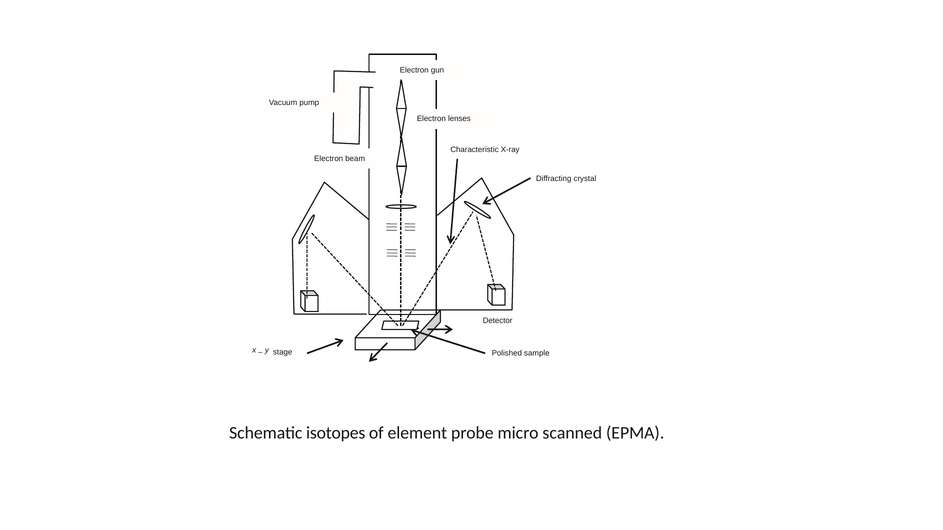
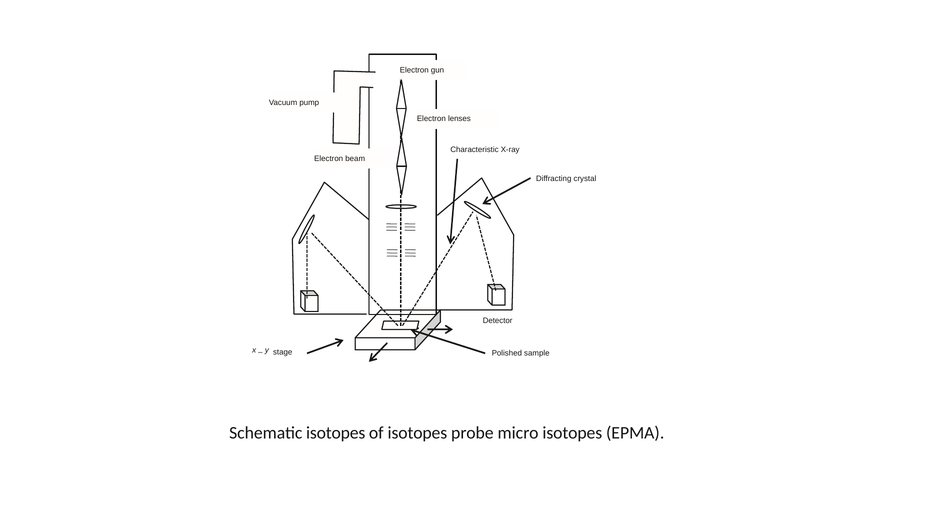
of element: element -> isotopes
micro scanned: scanned -> isotopes
